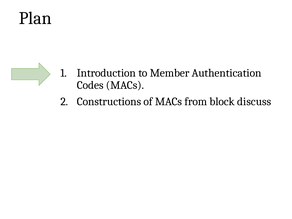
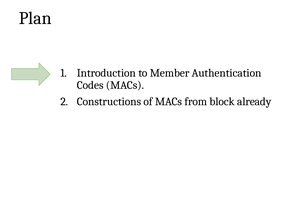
discuss: discuss -> already
